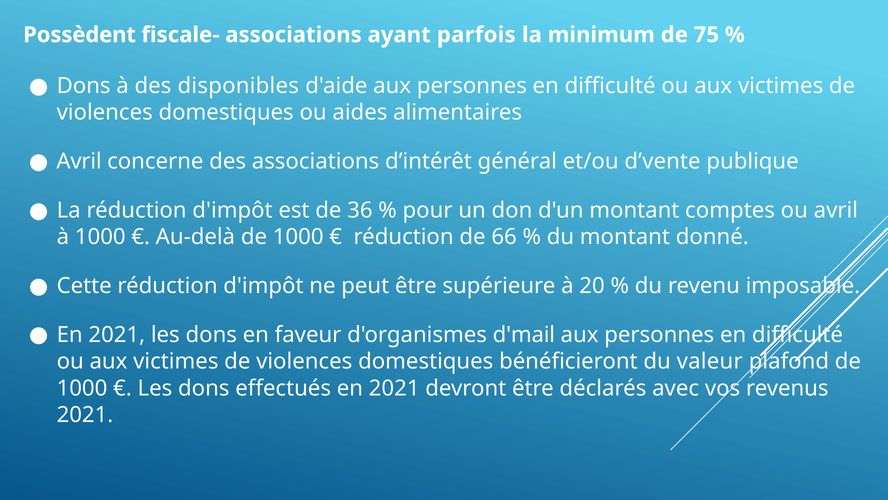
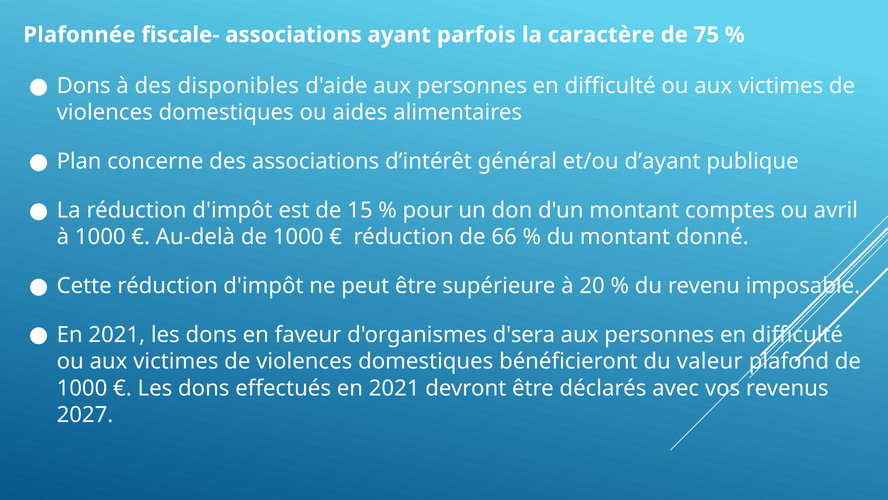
Possèdent: Possèdent -> Plafonnée
minimum: minimum -> caractère
Avril at (79, 161): Avril -> Plan
d’vente: d’vente -> d’ayant
36: 36 -> 15
d'mail: d'mail -> d'sera
2021 at (85, 414): 2021 -> 2027
